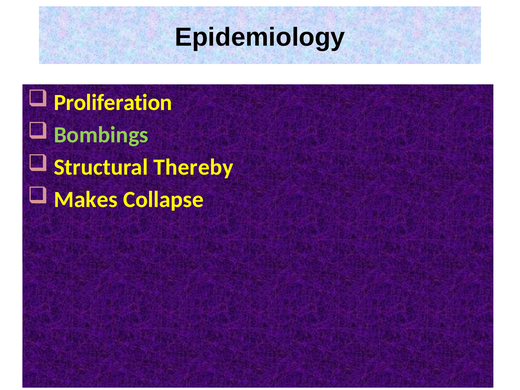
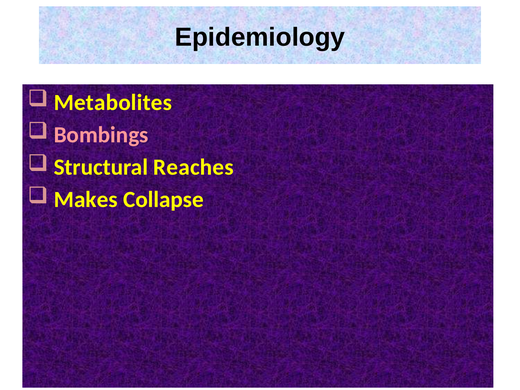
Proliferation: Proliferation -> Metabolites
Bombings colour: light green -> pink
Thereby: Thereby -> Reaches
